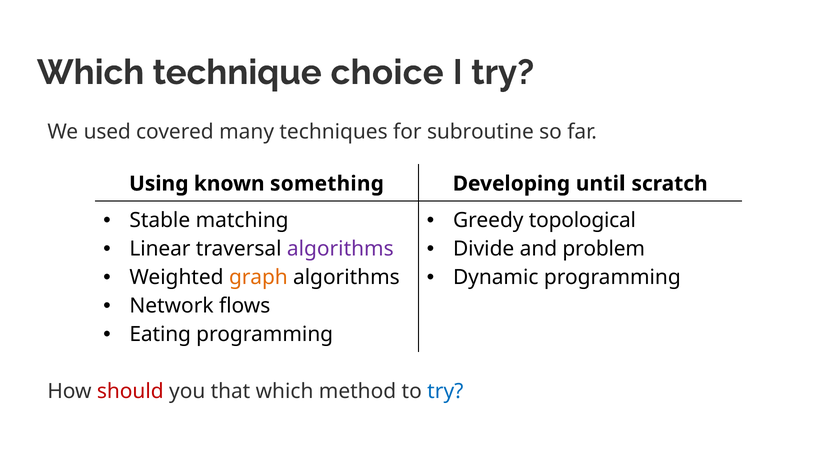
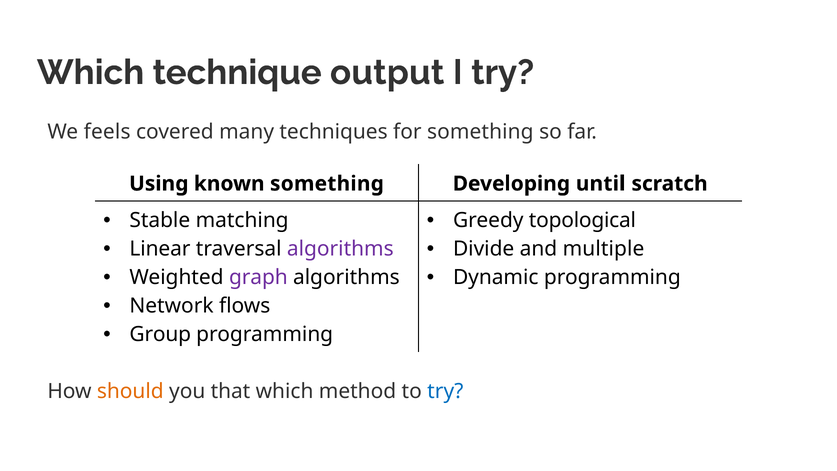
choice: choice -> output
used: used -> feels
for subroutine: subroutine -> something
problem: problem -> multiple
graph colour: orange -> purple
Eating: Eating -> Group
should colour: red -> orange
